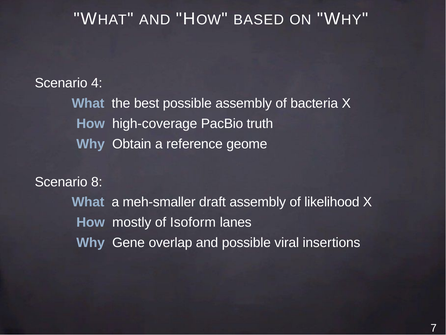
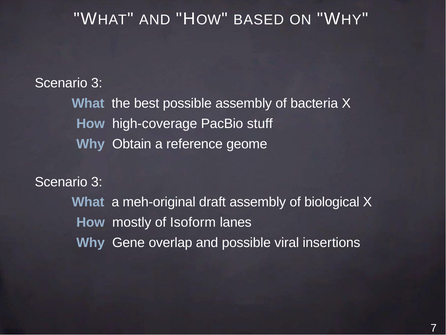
4 at (97, 83): 4 -> 3
truth: truth -> stuff
8 at (97, 182): 8 -> 3
meh-smaller: meh-smaller -> meh-original
likelihood: likelihood -> biological
